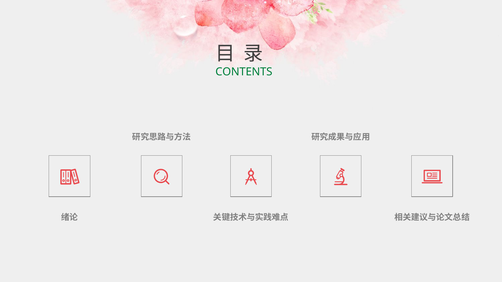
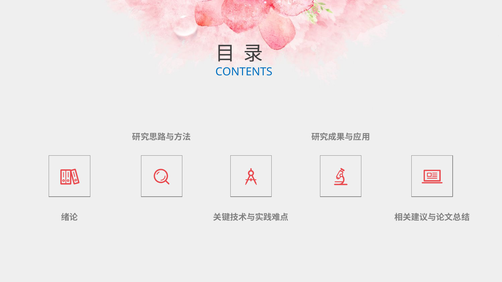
CONTENTS colour: green -> blue
